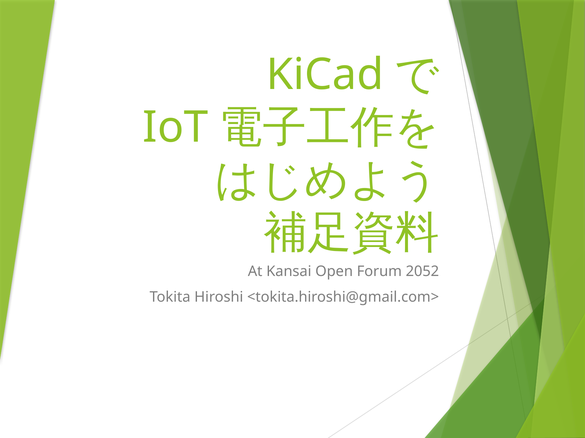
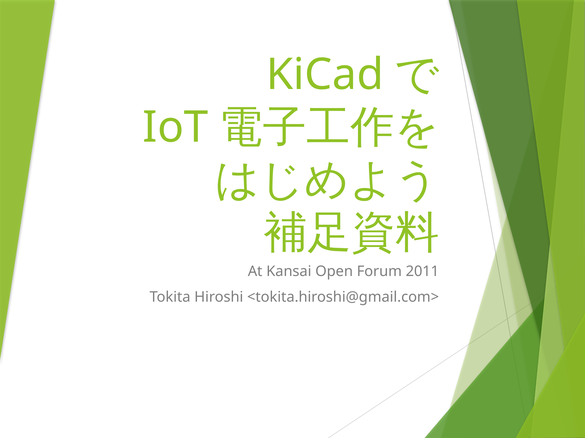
2052: 2052 -> 2011
